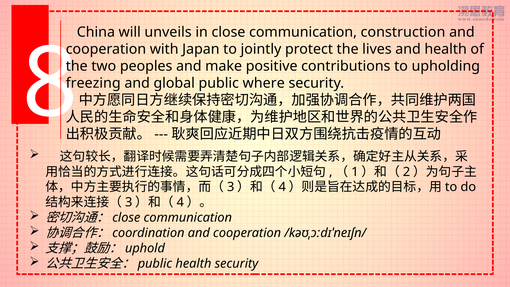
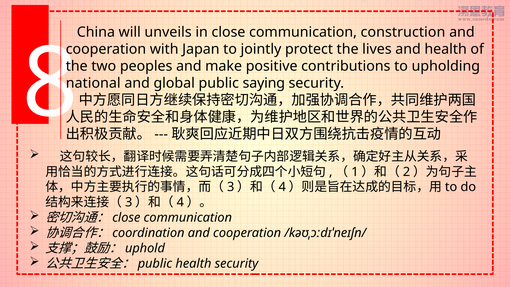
freezing: freezing -> national
where: where -> saying
